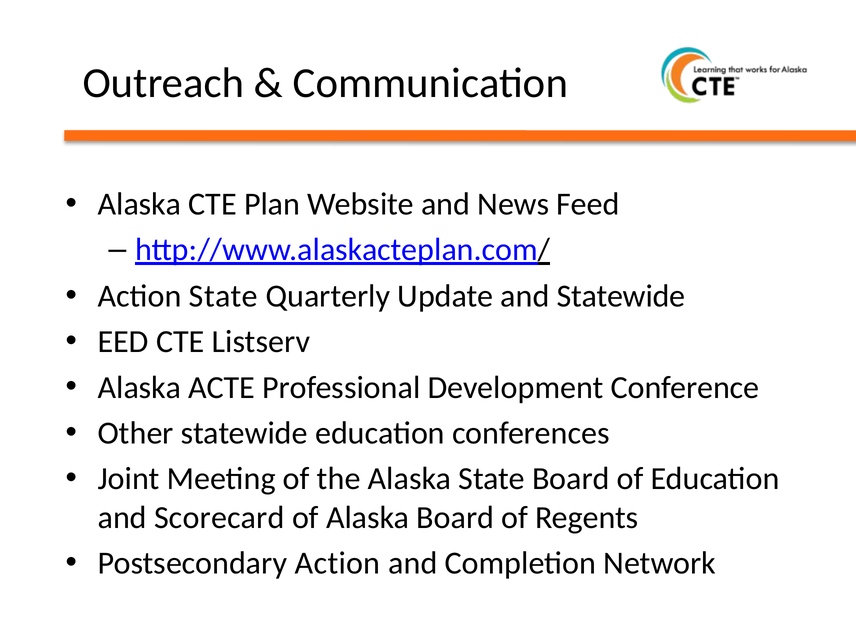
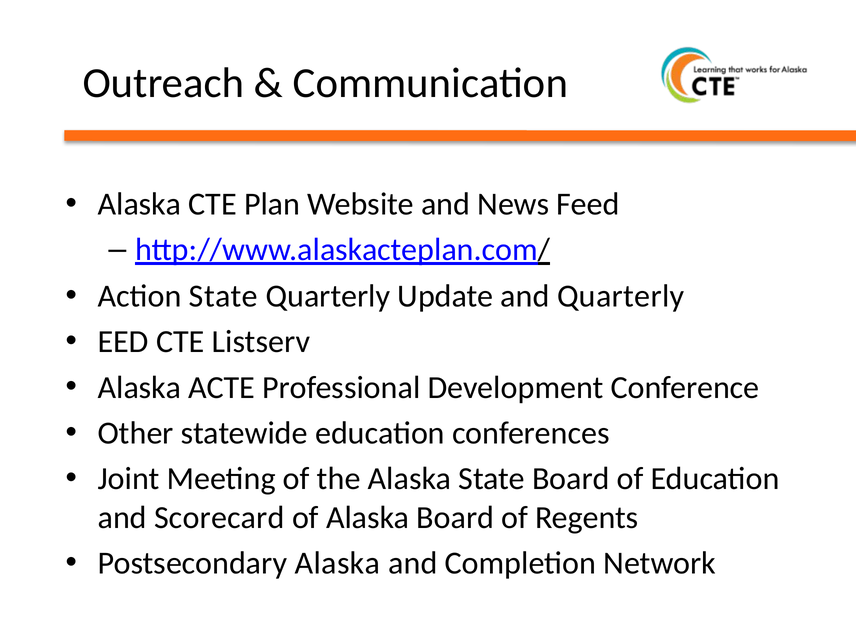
and Statewide: Statewide -> Quarterly
Postsecondary Action: Action -> Alaska
